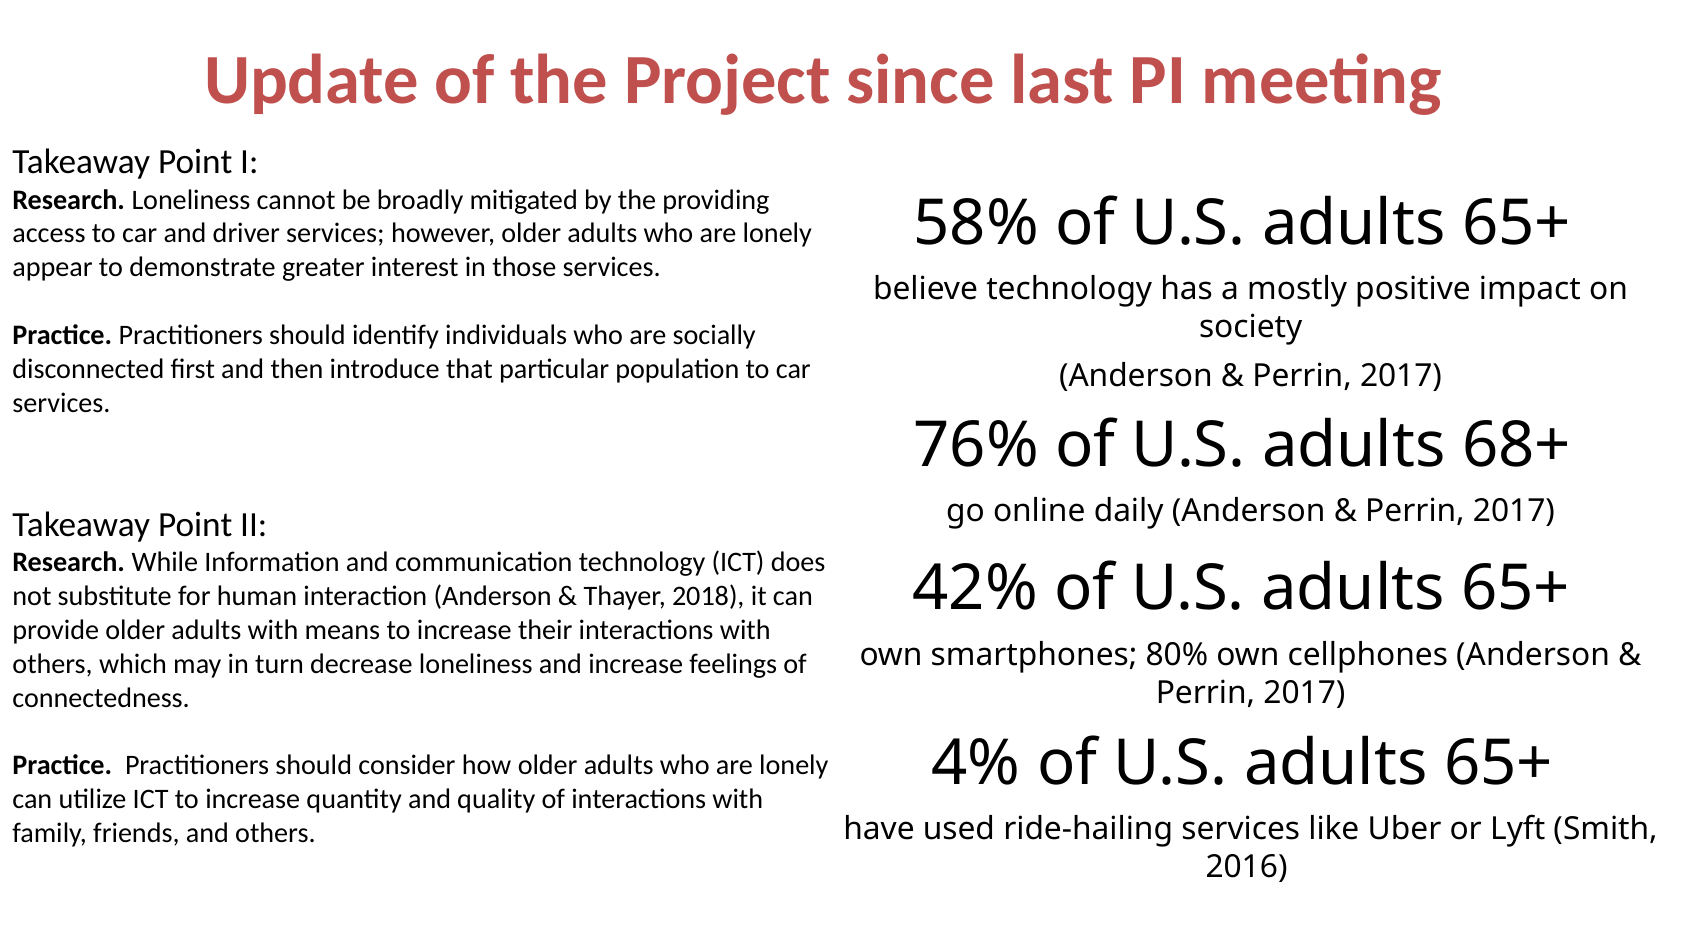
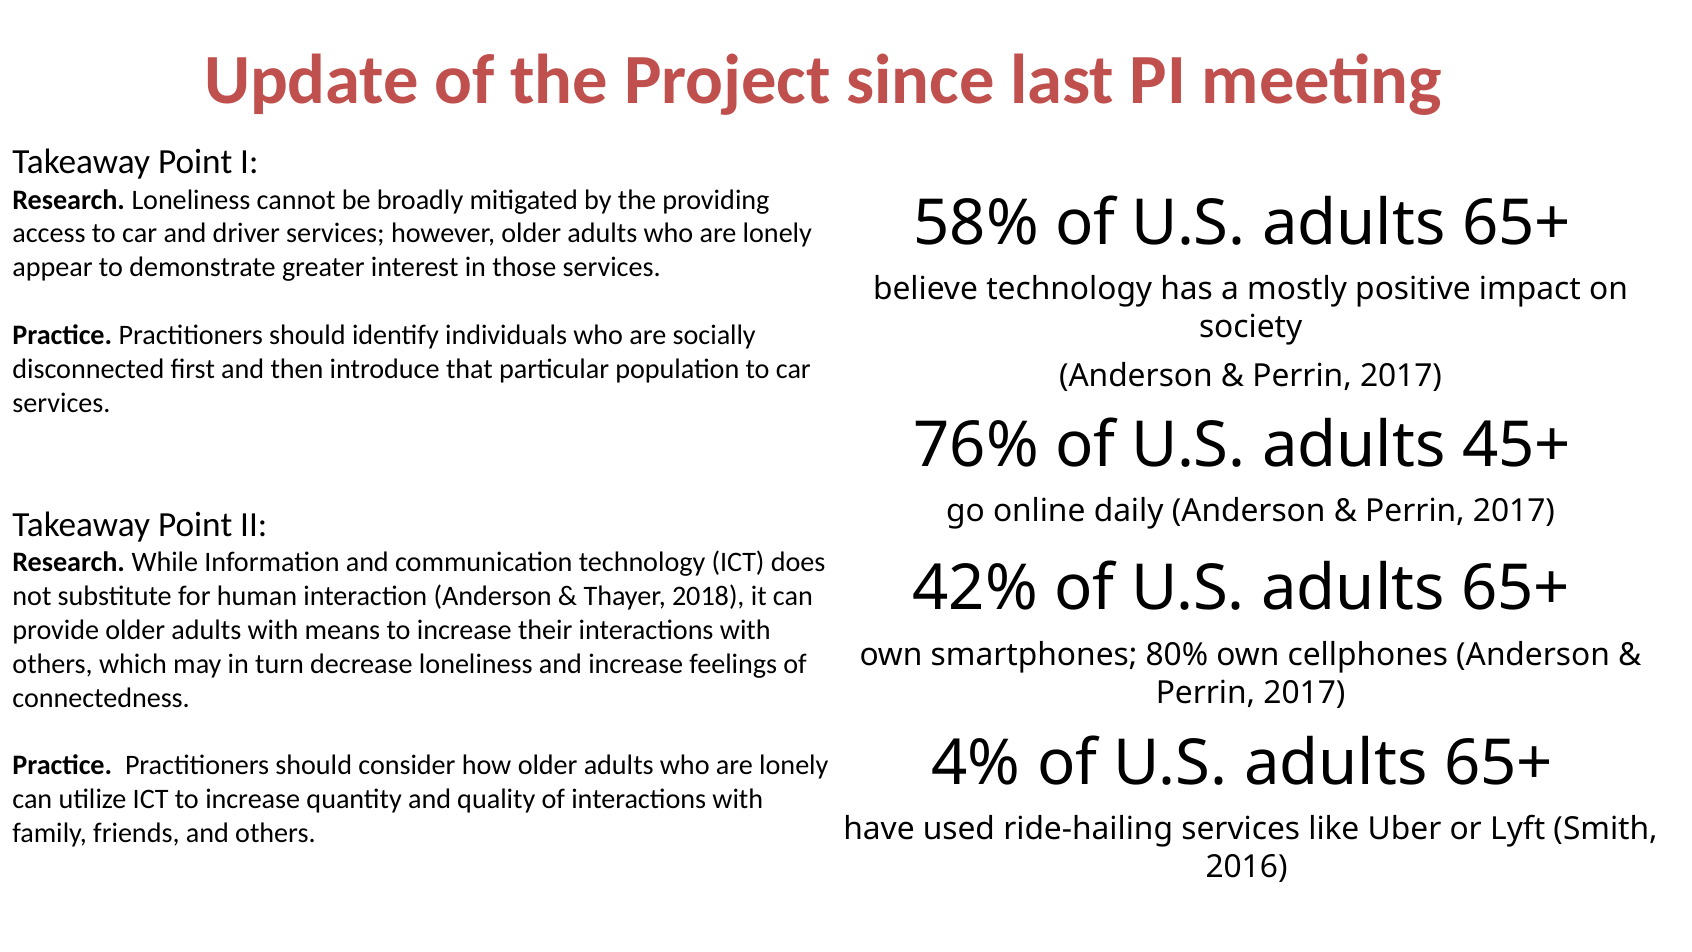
68+: 68+ -> 45+
